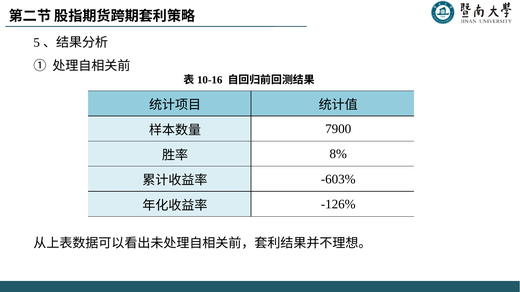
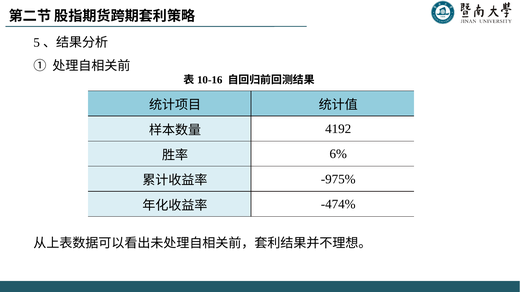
7900: 7900 -> 4192
8%: 8% -> 6%
-603%: -603% -> -975%
-126%: -126% -> -474%
